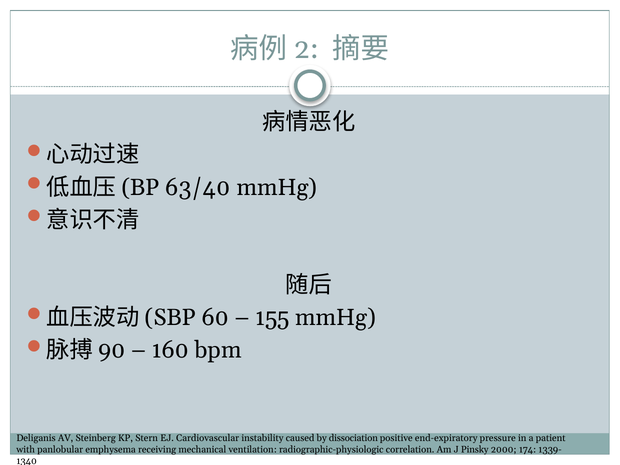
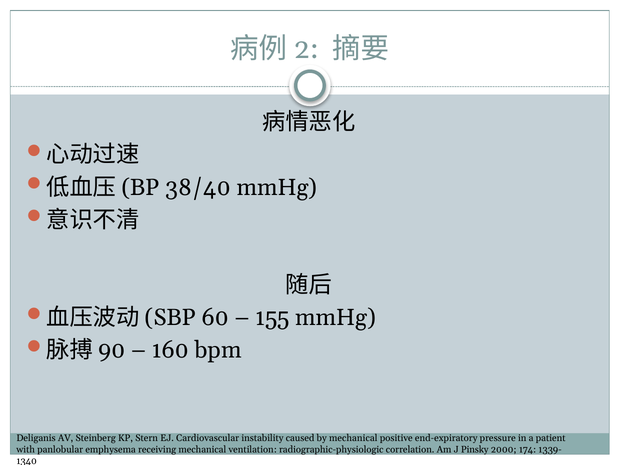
63/40: 63/40 -> 38/40
by dissociation: dissociation -> mechanical
